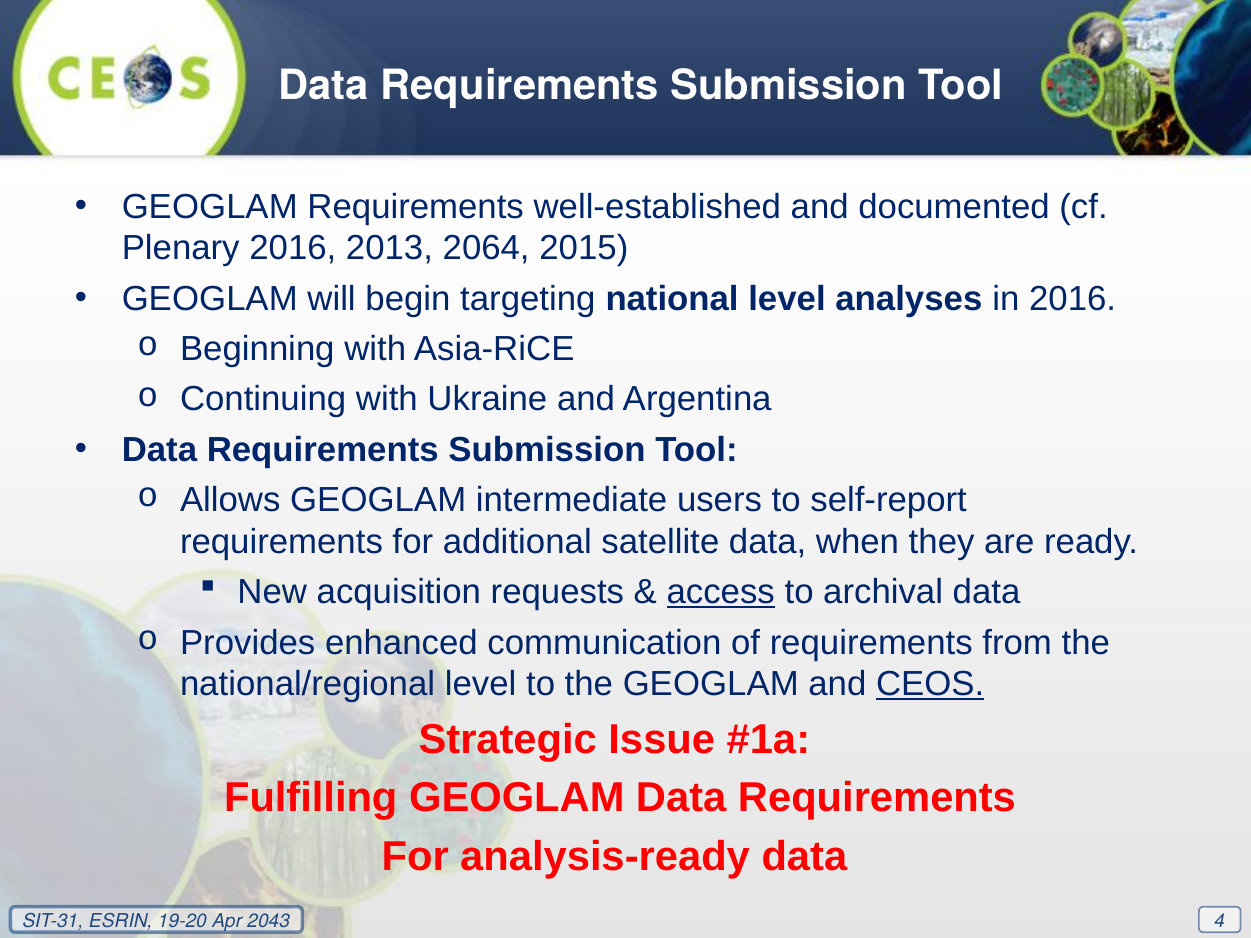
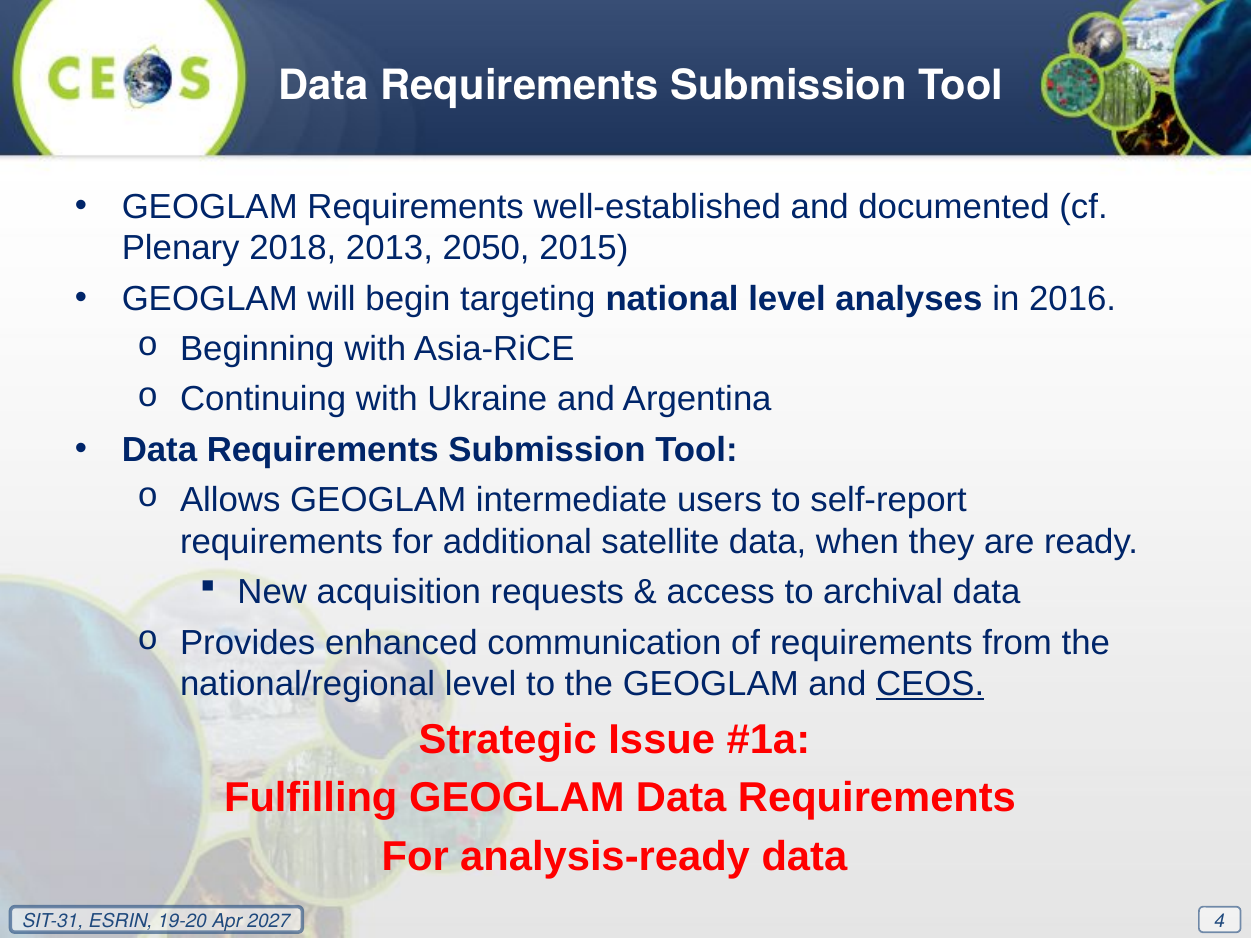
Plenary 2016: 2016 -> 2018
2064: 2064 -> 2050
access underline: present -> none
2043: 2043 -> 2027
